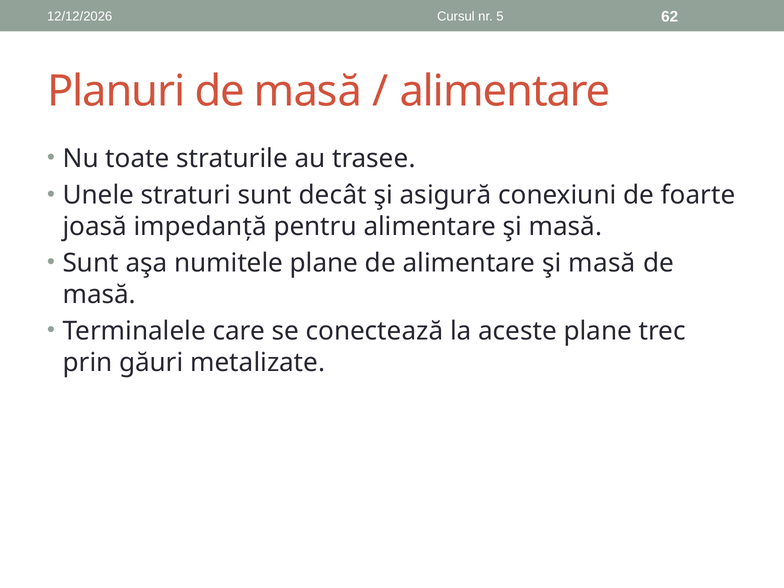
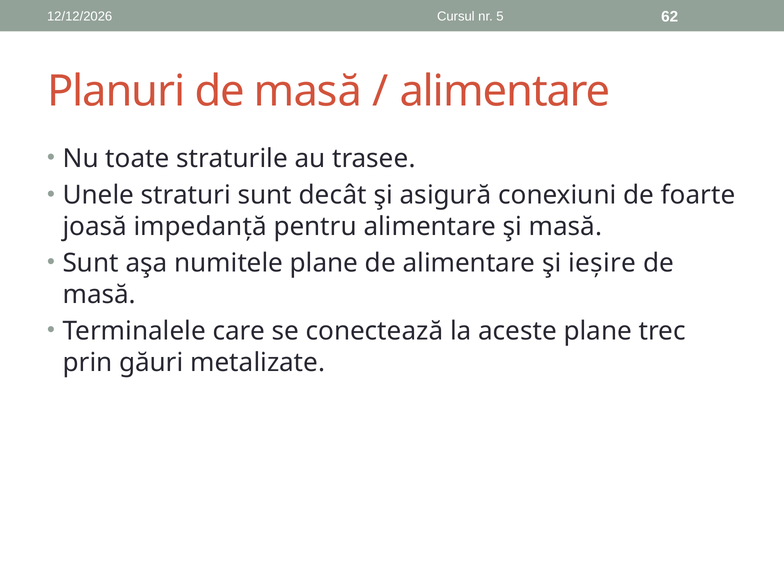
de alimentare şi masă: masă -> ieșire
